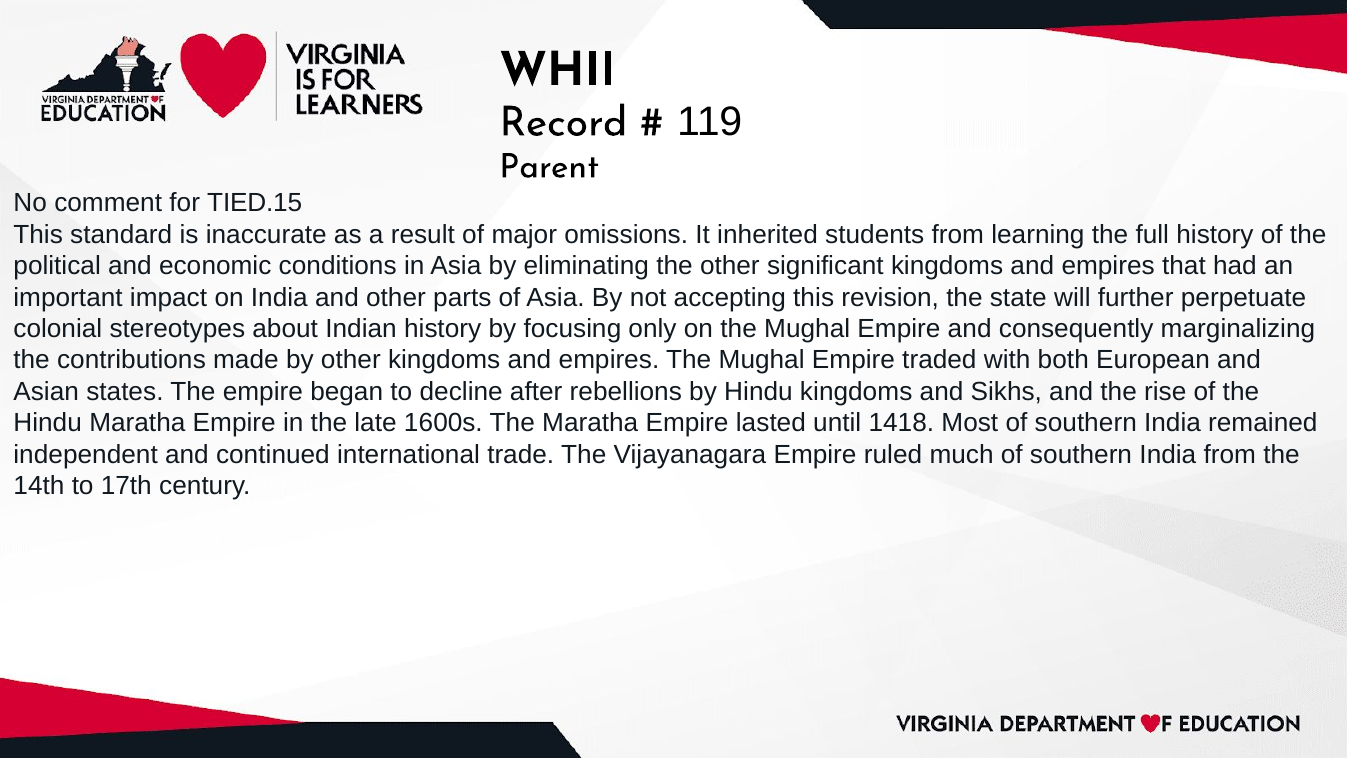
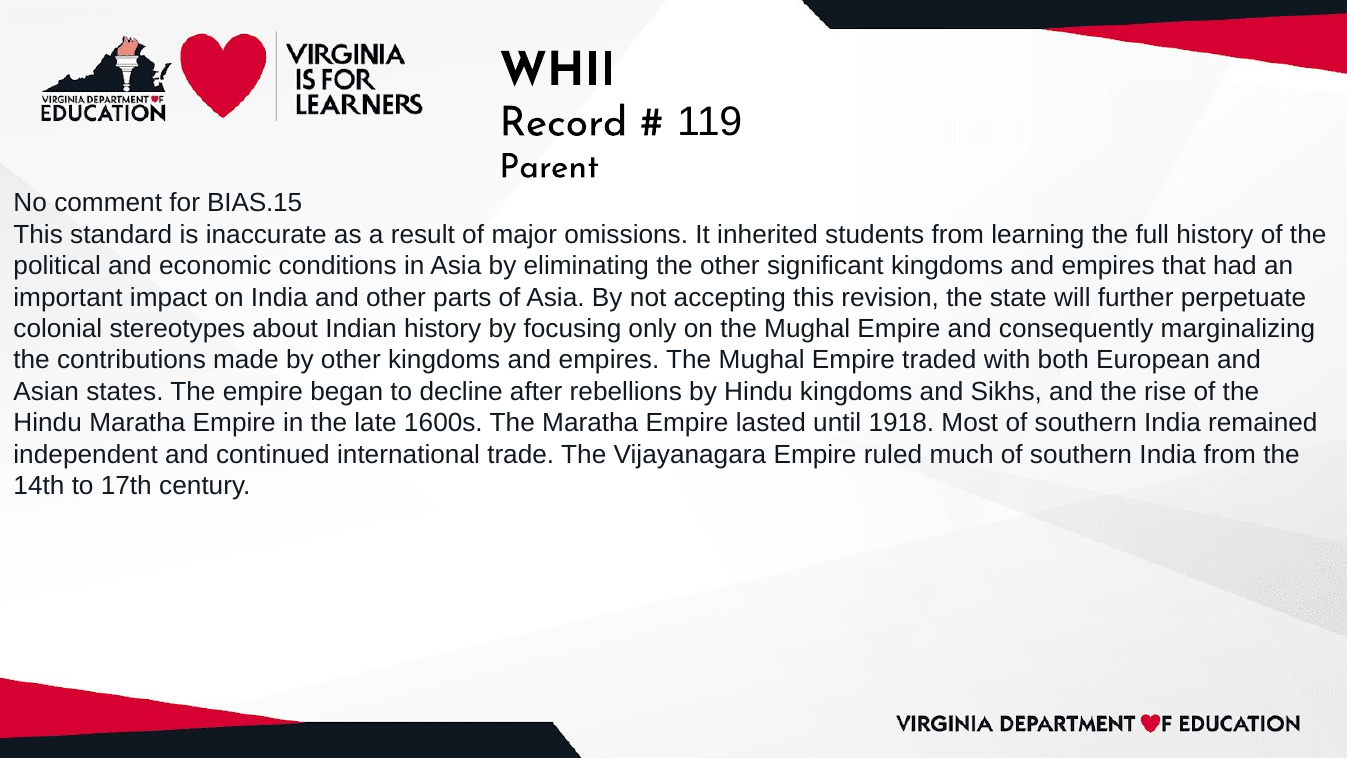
TIED.15: TIED.15 -> BIAS.15
1418: 1418 -> 1918
